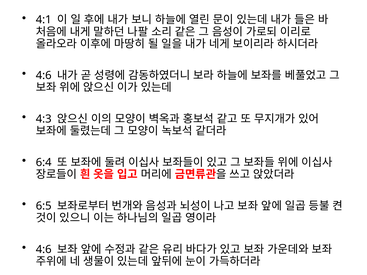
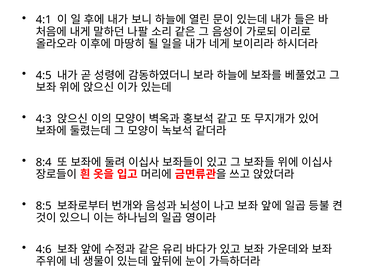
4:6 at (44, 75): 4:6 -> 4:5
6:4: 6:4 -> 8:4
6:5: 6:5 -> 8:5
